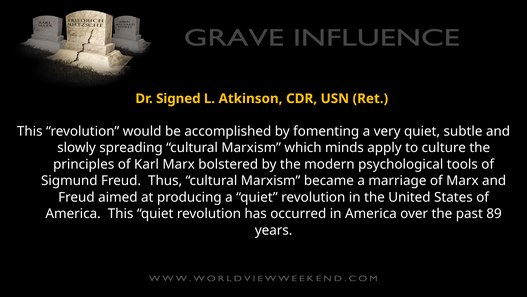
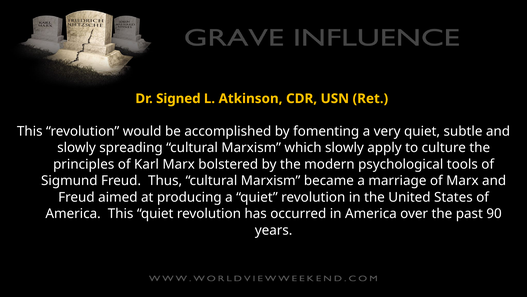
which minds: minds -> slowly
89: 89 -> 90
